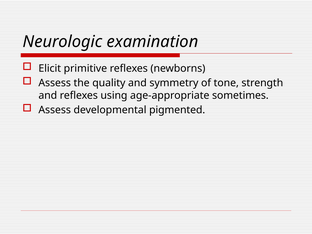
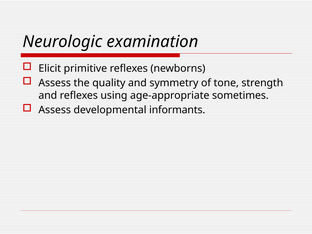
pigmented: pigmented -> informants
